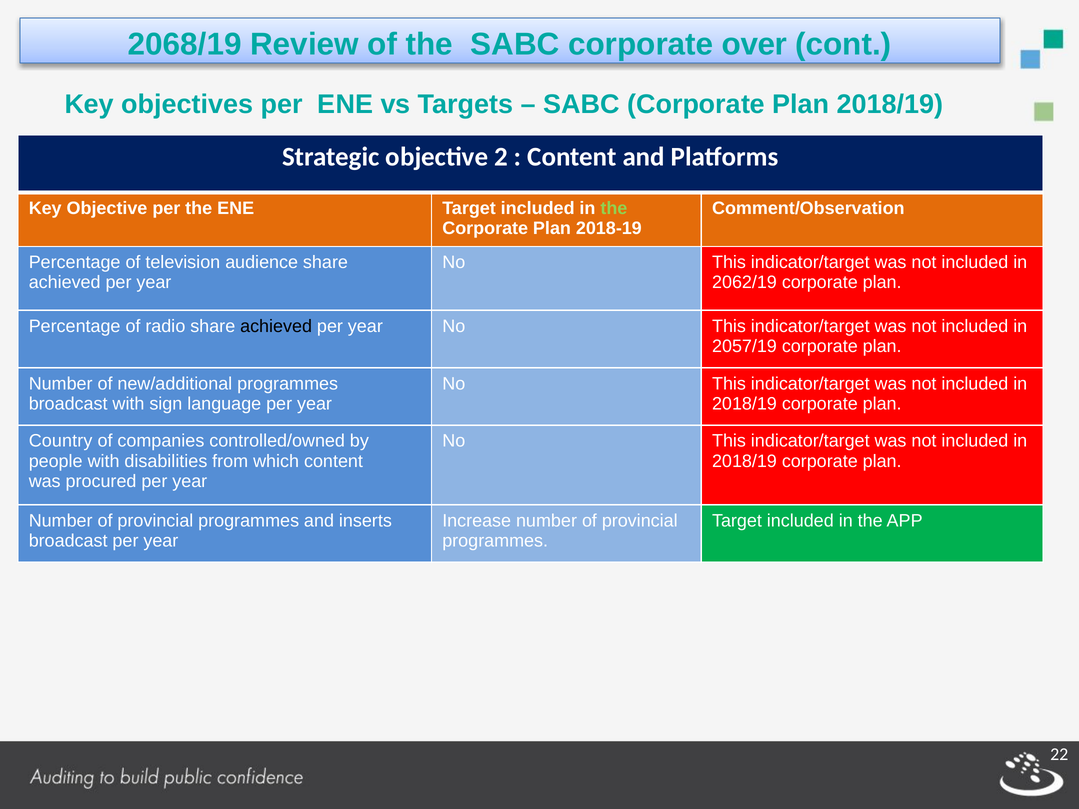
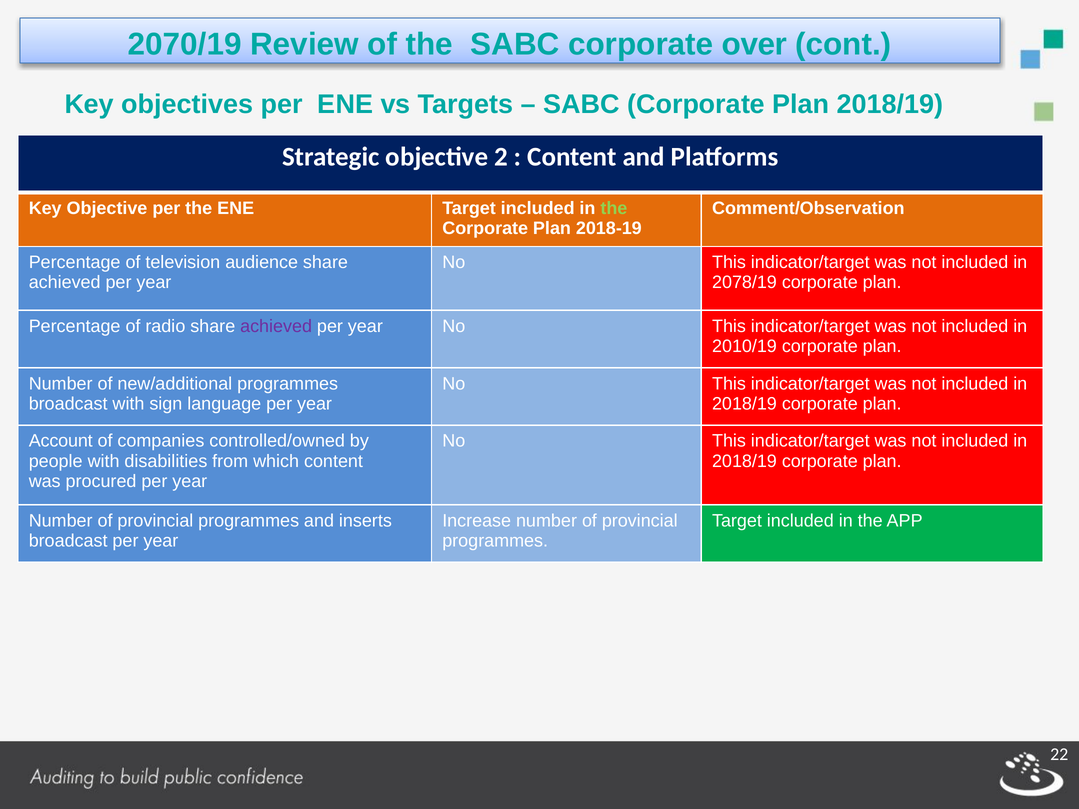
2068/19: 2068/19 -> 2070/19
2062/19: 2062/19 -> 2078/19
achieved at (276, 326) colour: black -> purple
2057/19: 2057/19 -> 2010/19
Country: Country -> Account
